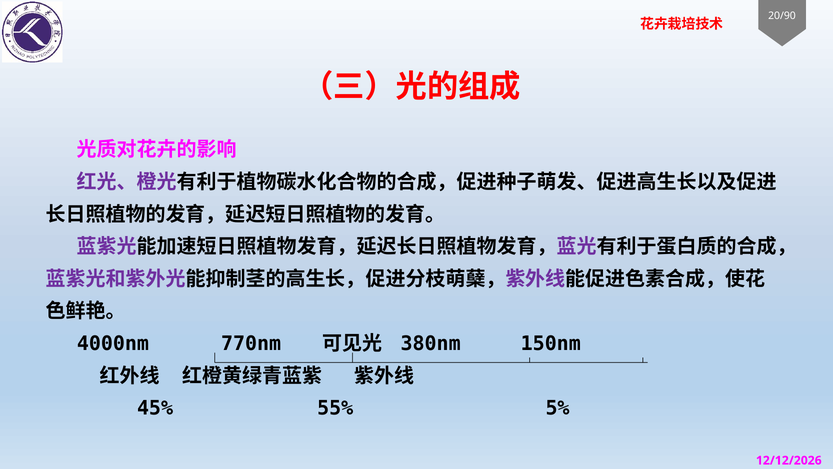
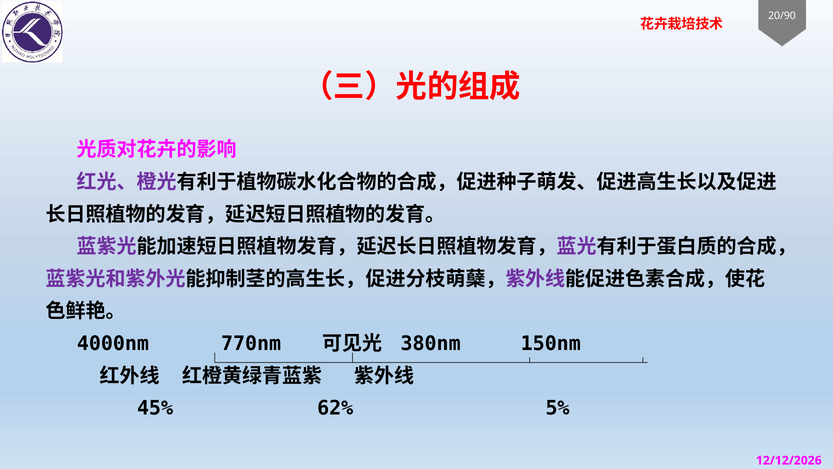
55%: 55% -> 62%
